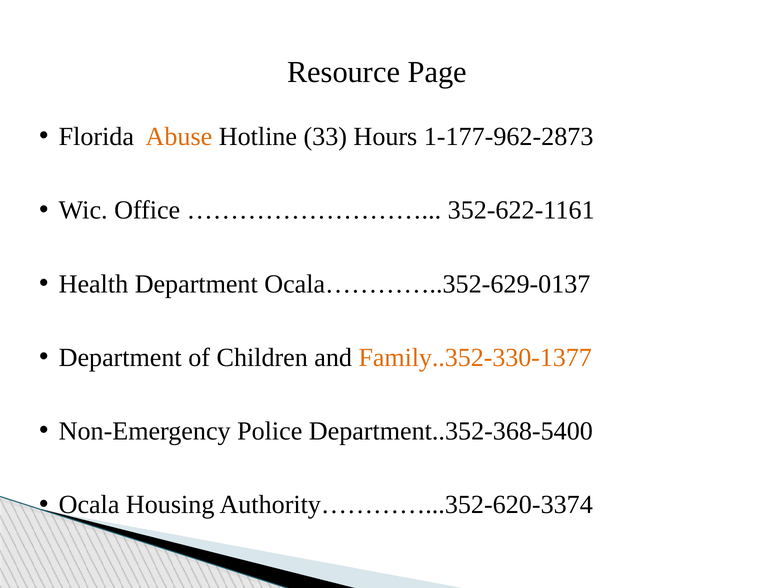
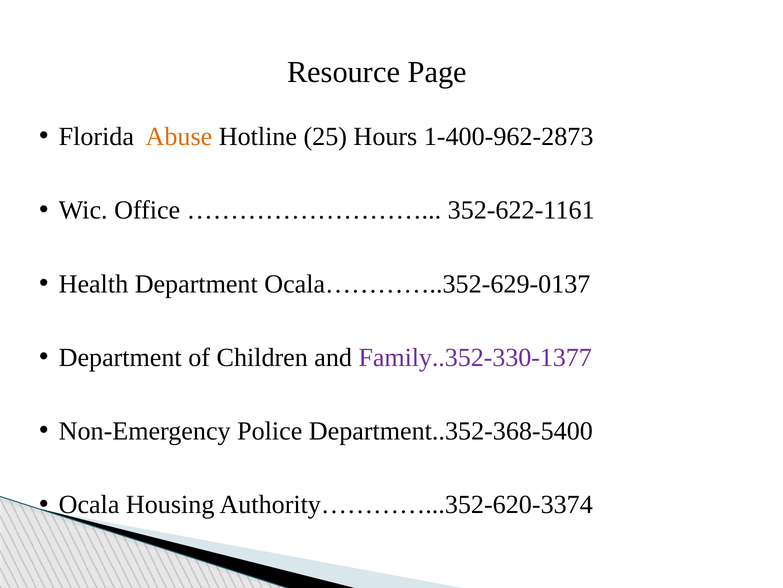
33: 33 -> 25
1-177-962-2873: 1-177-962-2873 -> 1-400-962-2873
Family..352-330-1377 colour: orange -> purple
